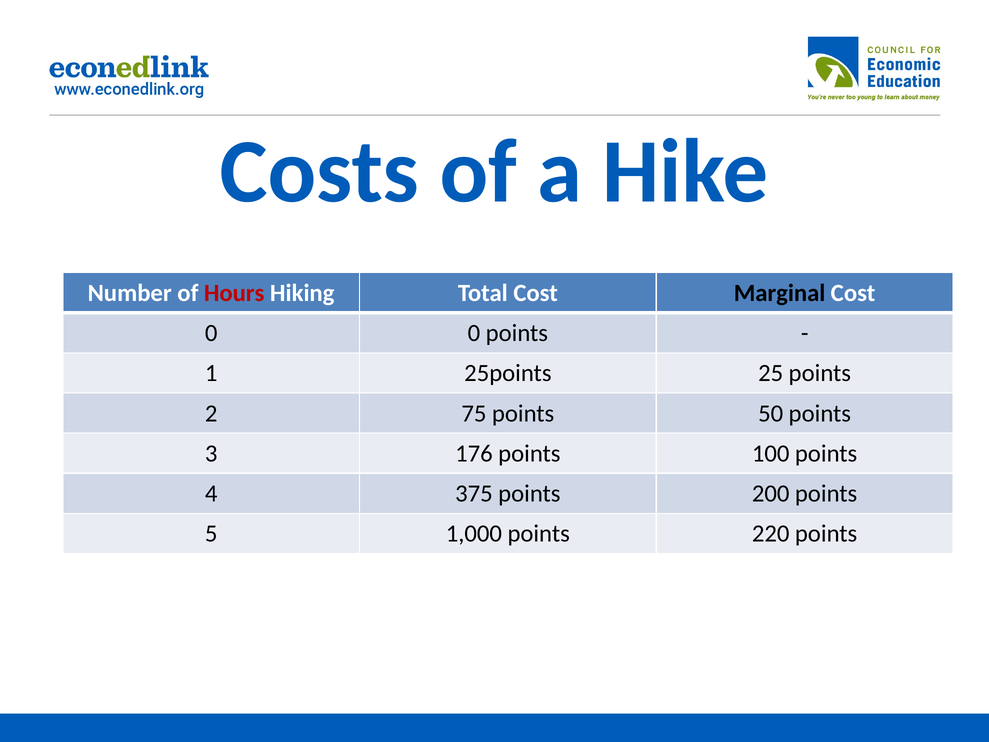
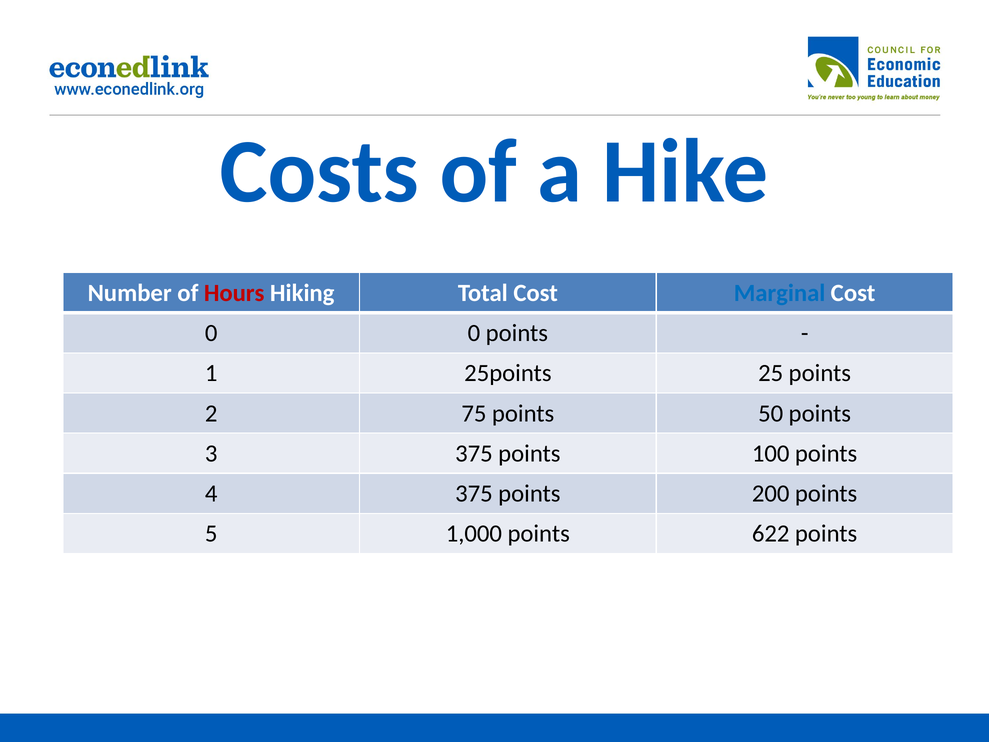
Marginal colour: black -> blue
3 176: 176 -> 375
220: 220 -> 622
